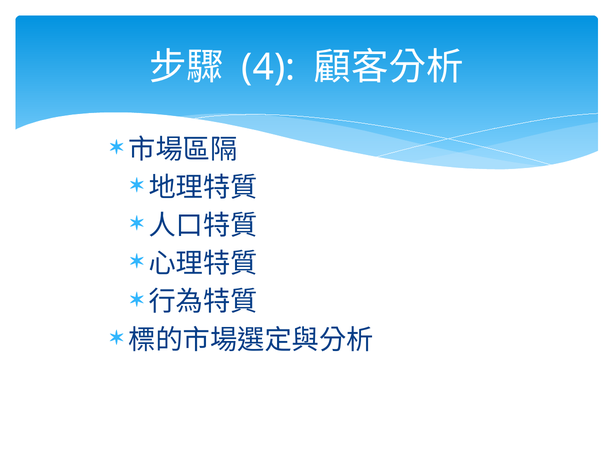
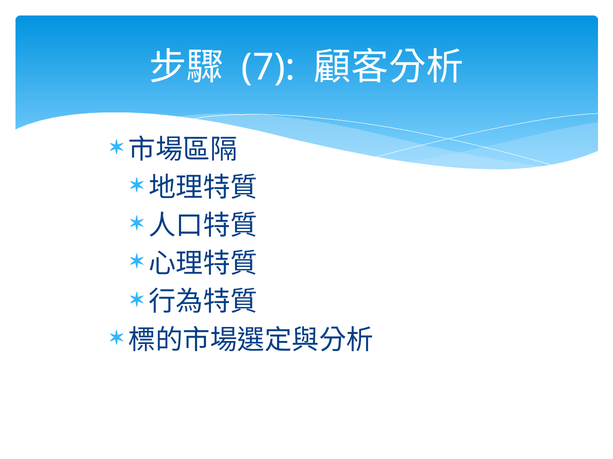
4: 4 -> 7
